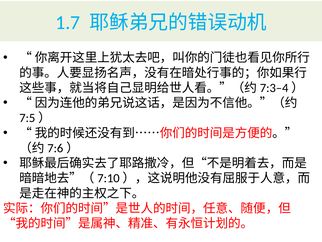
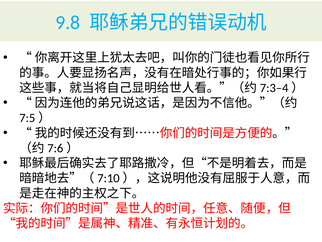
1.7: 1.7 -> 9.8
